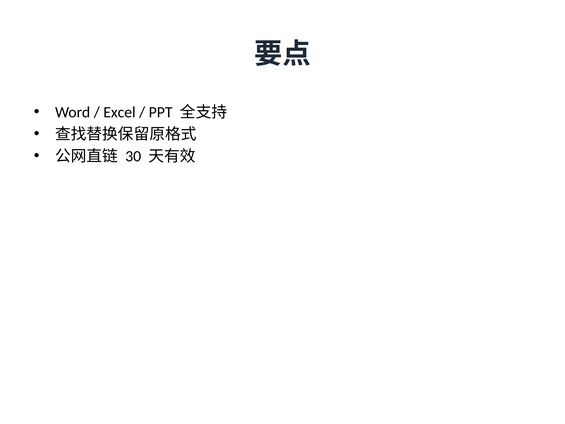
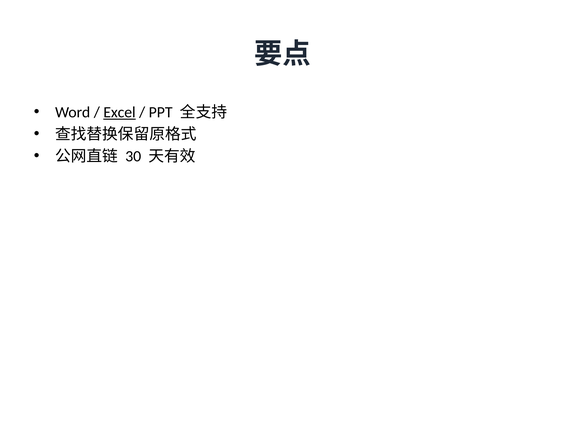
Excel underline: none -> present
